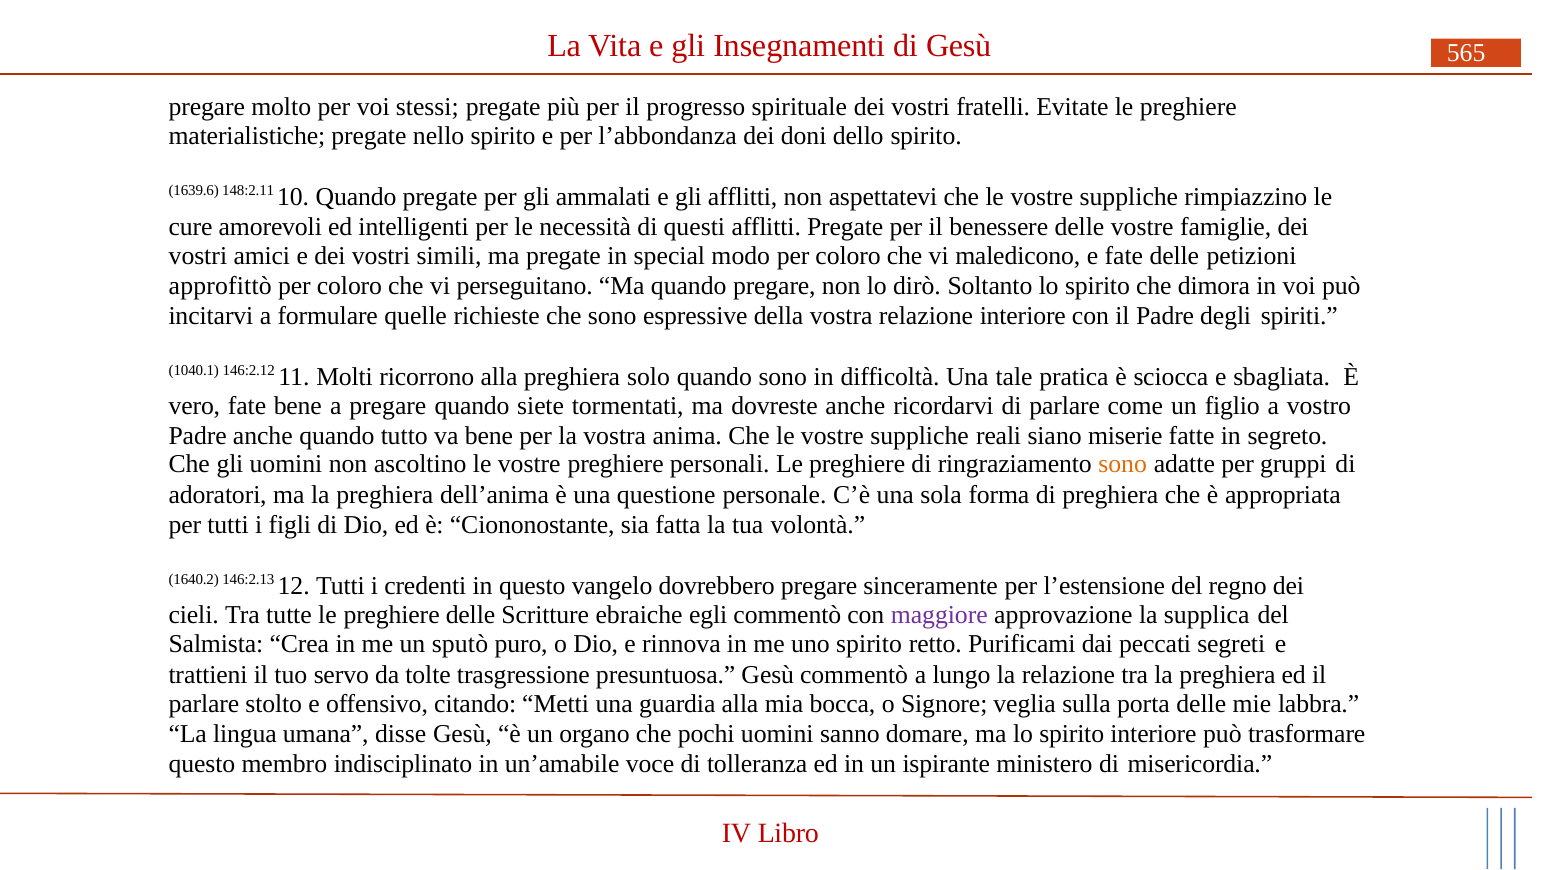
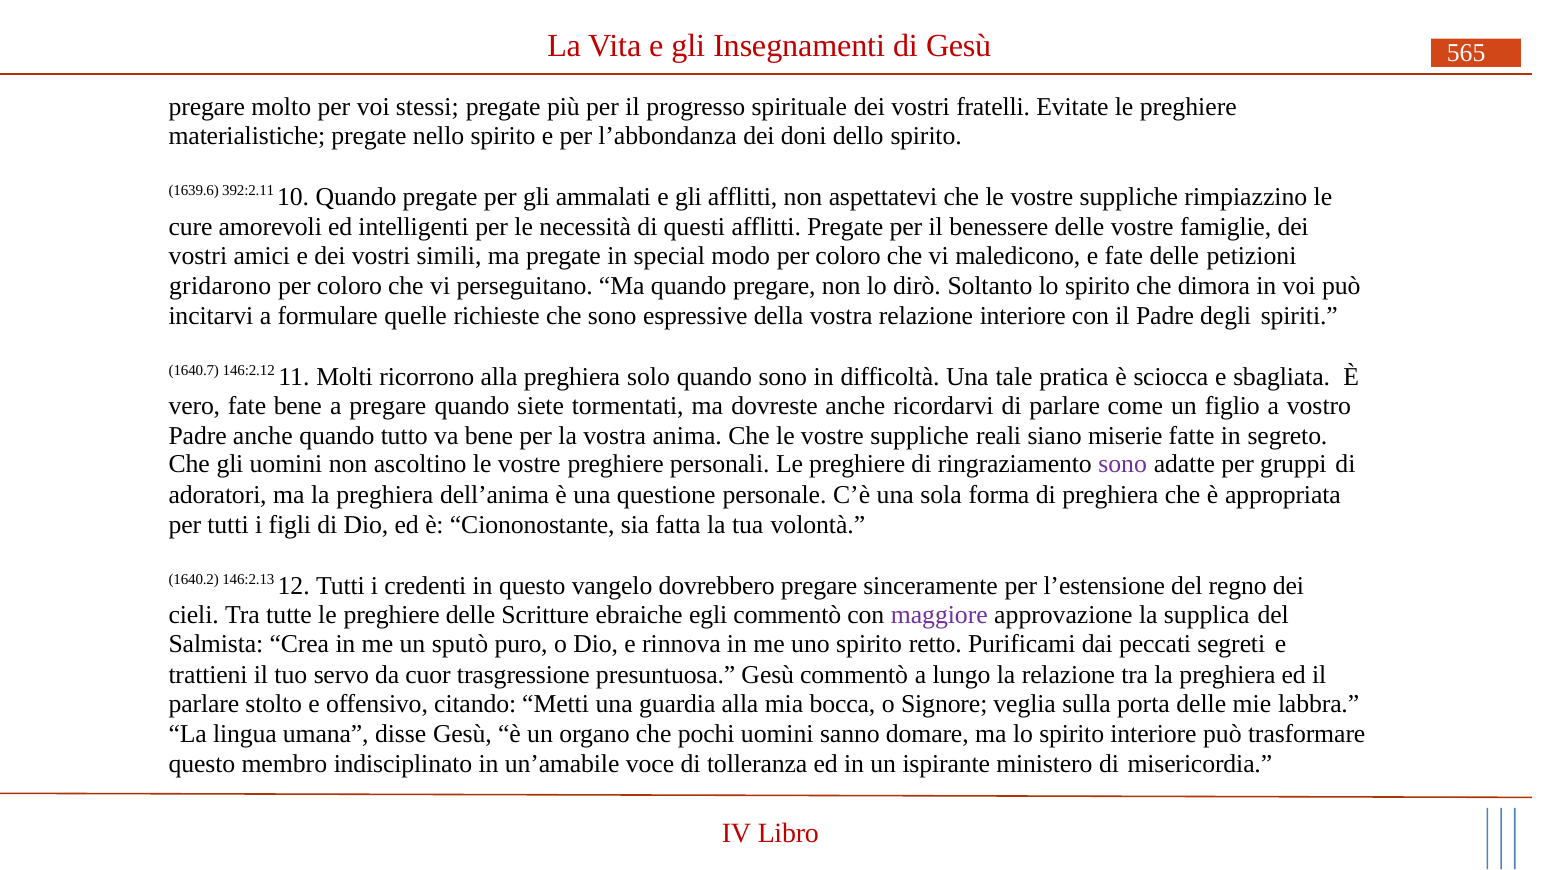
148:2.11: 148:2.11 -> 392:2.11
approfittò: approfittò -> gridarono
1040.1: 1040.1 -> 1640.7
sono at (1123, 464) colour: orange -> purple
tolte: tolte -> cuor
